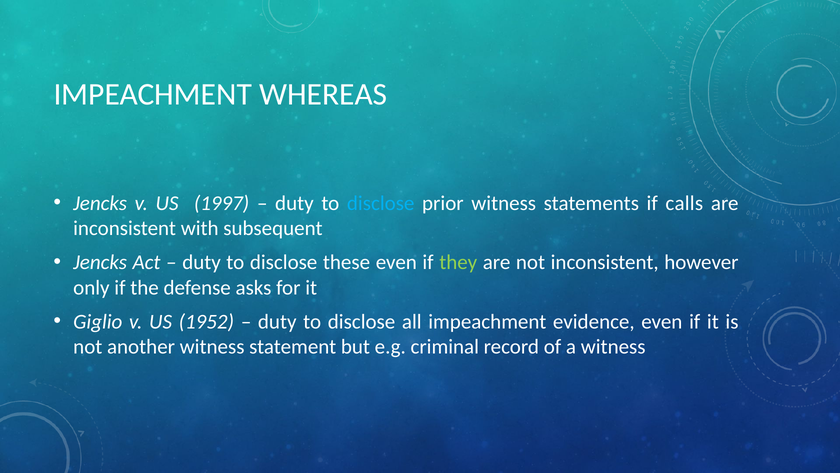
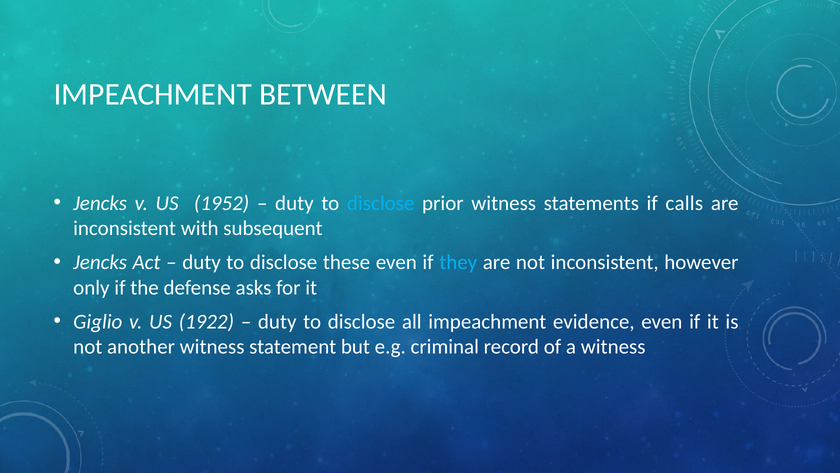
WHEREAS: WHEREAS -> BETWEEN
1997: 1997 -> 1952
they colour: light green -> light blue
1952: 1952 -> 1922
